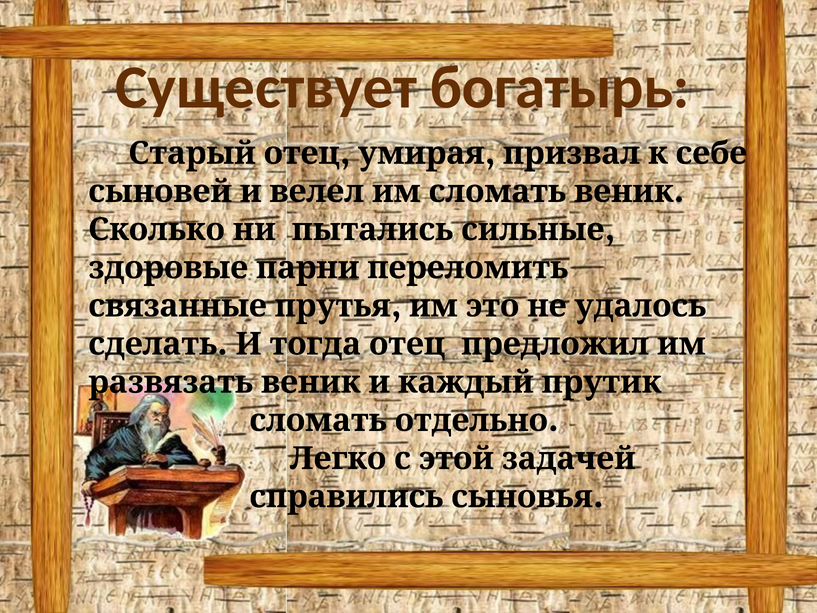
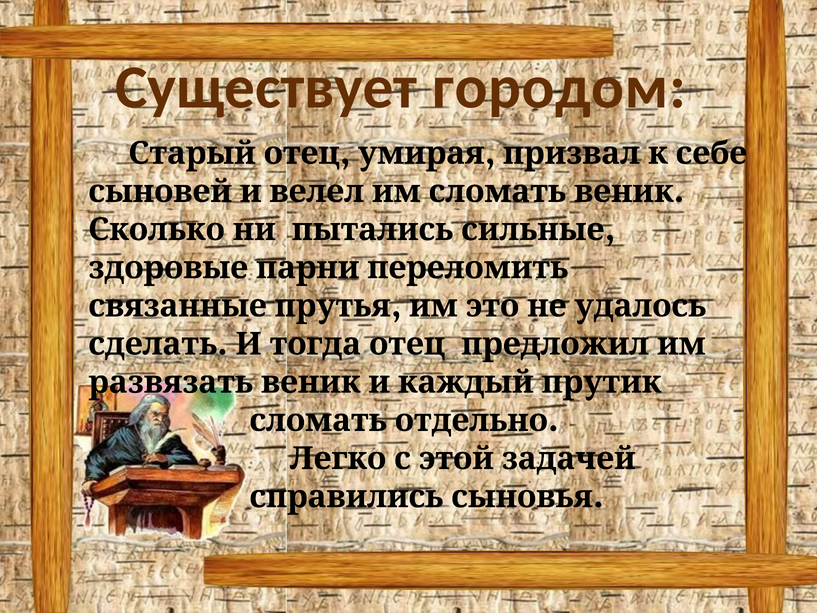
богатырь: богатырь -> городом
